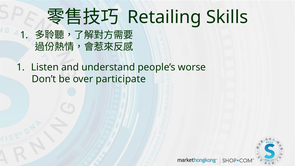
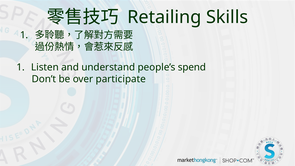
worse: worse -> spend
